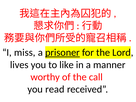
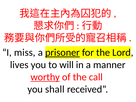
like: like -> will
worthy underline: none -> present
read: read -> shall
